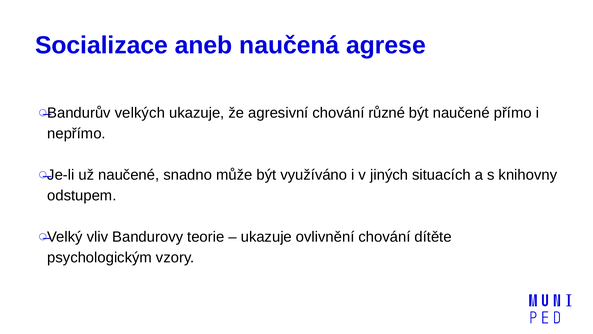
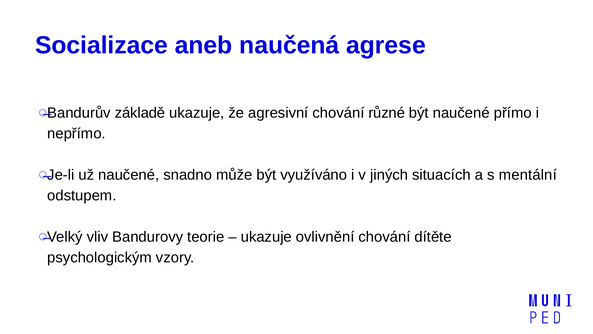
velkých: velkých -> základě
knihovny: knihovny -> mentální
